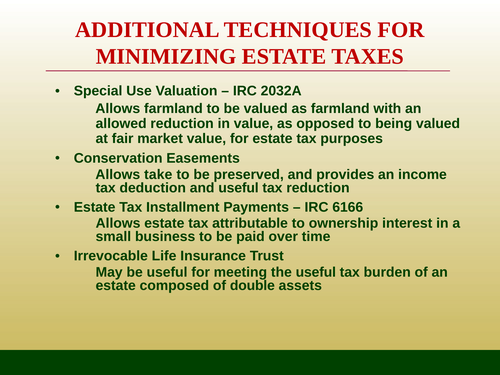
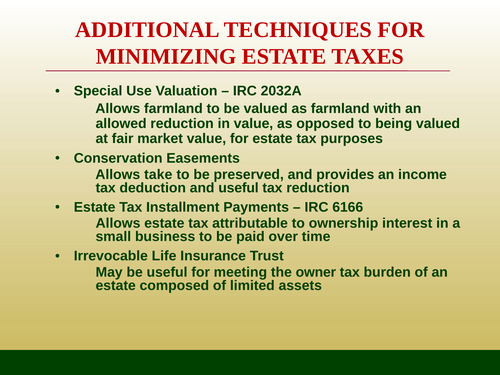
the useful: useful -> owner
double: double -> limited
